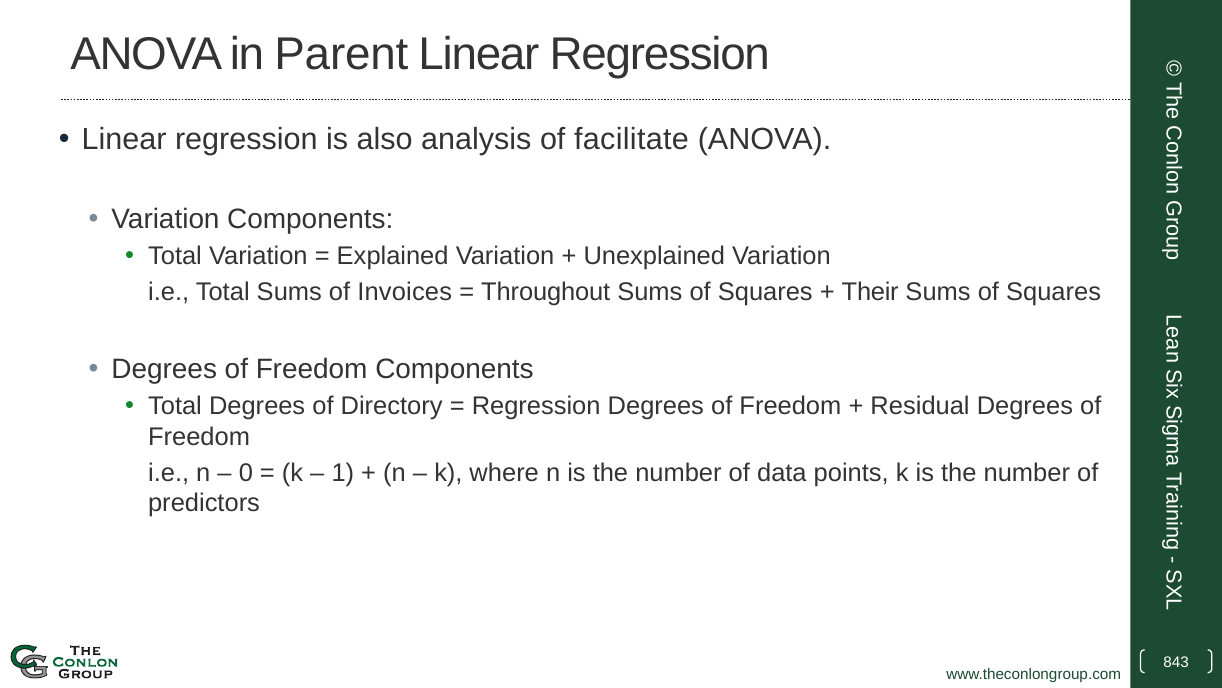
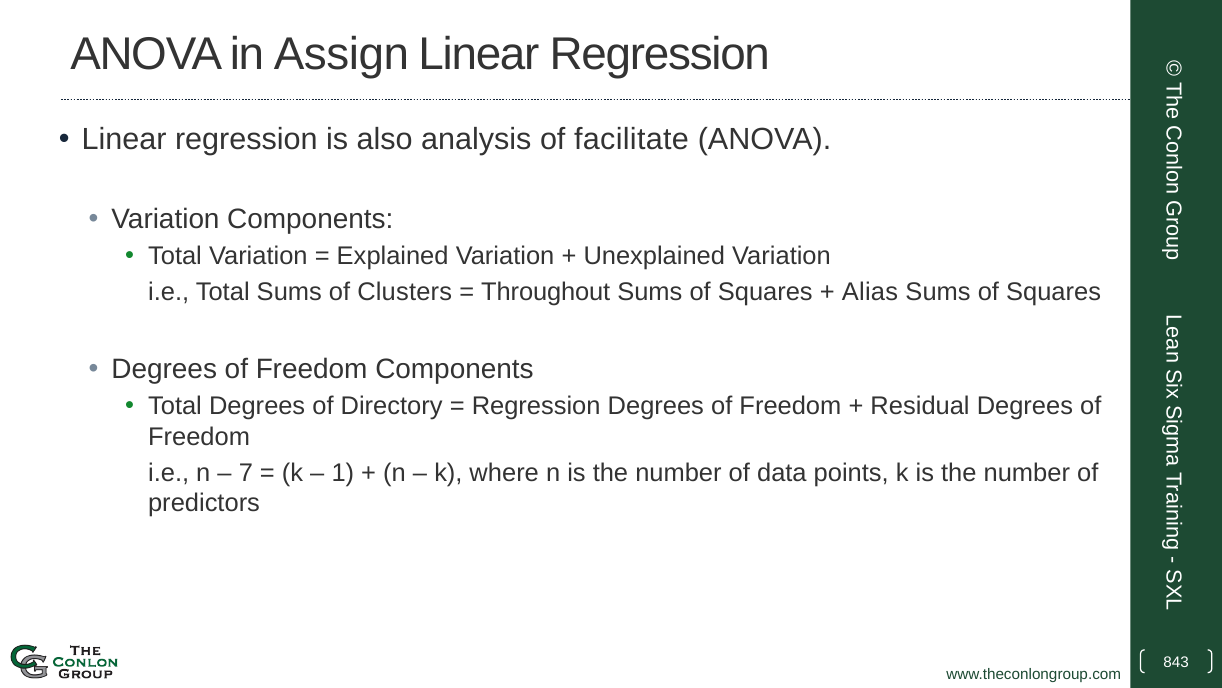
Parent: Parent -> Assign
Invoices: Invoices -> Clusters
Their: Their -> Alias
0: 0 -> 7
